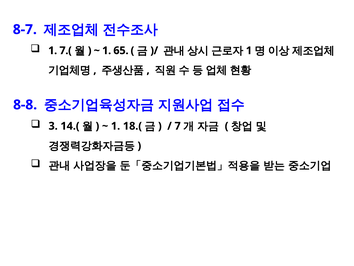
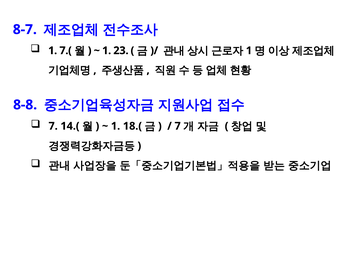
65: 65 -> 23
3 at (53, 126): 3 -> 7
